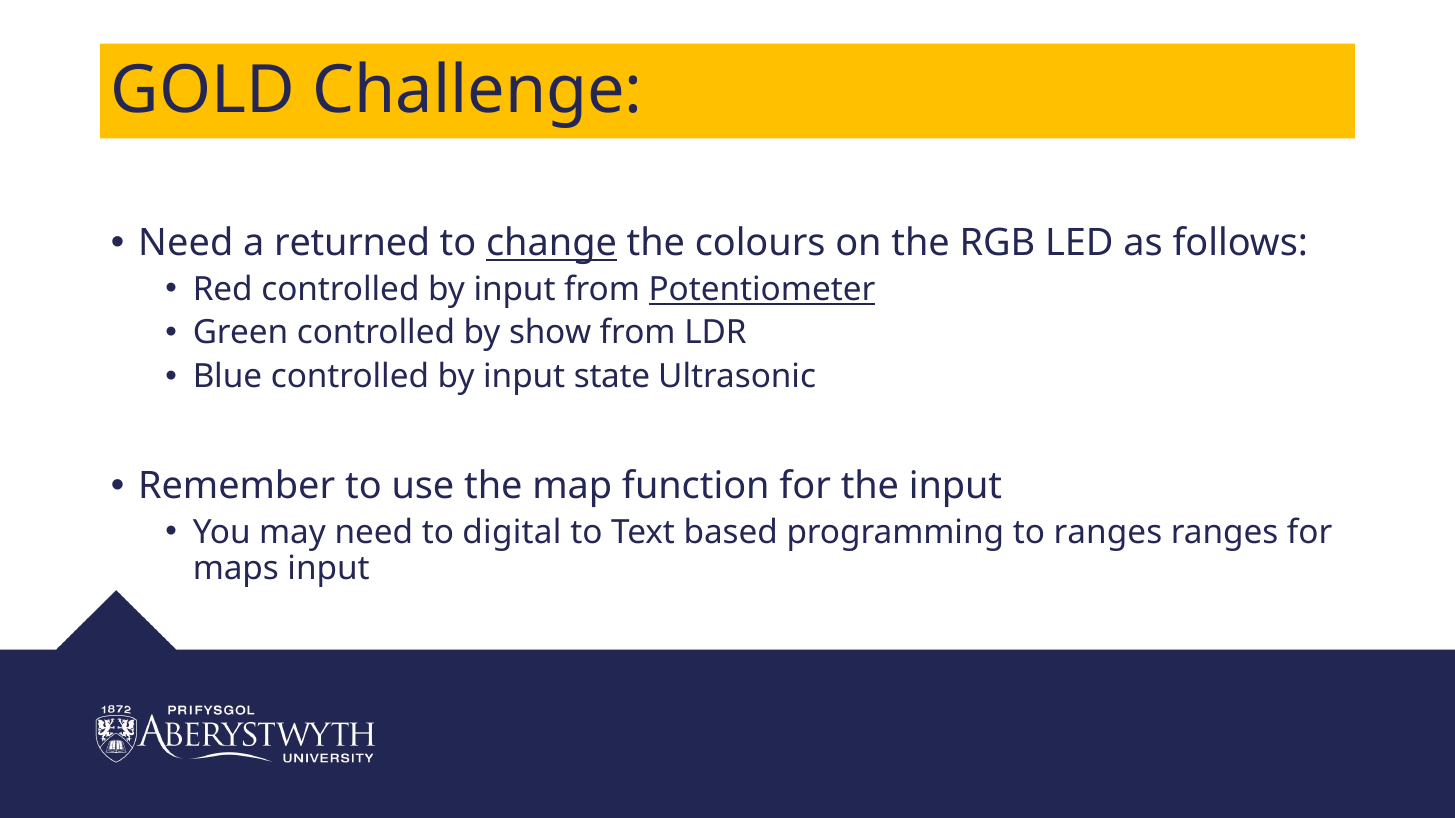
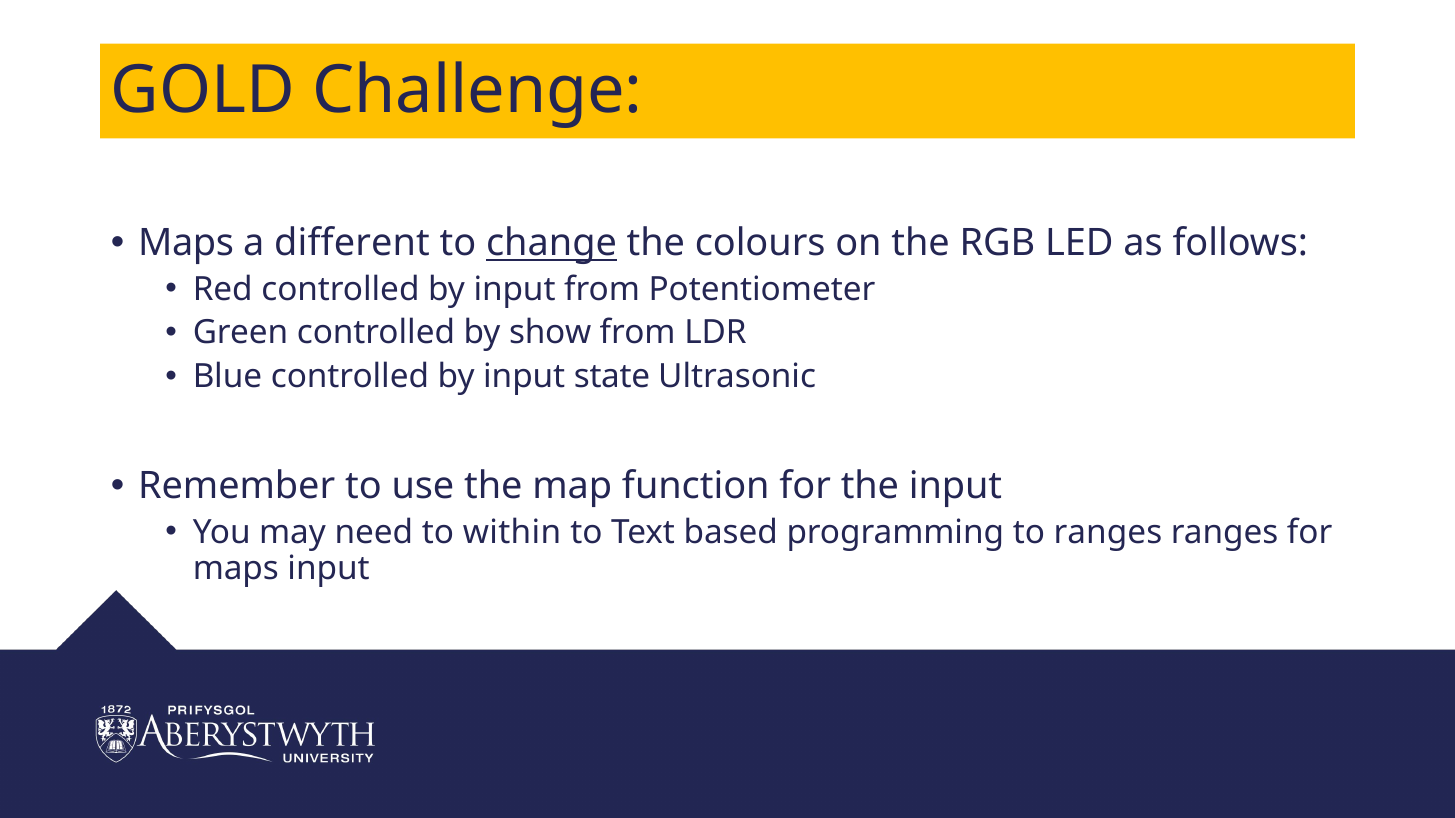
Need at (186, 244): Need -> Maps
returned: returned -> different
Potentiometer underline: present -> none
digital: digital -> within
